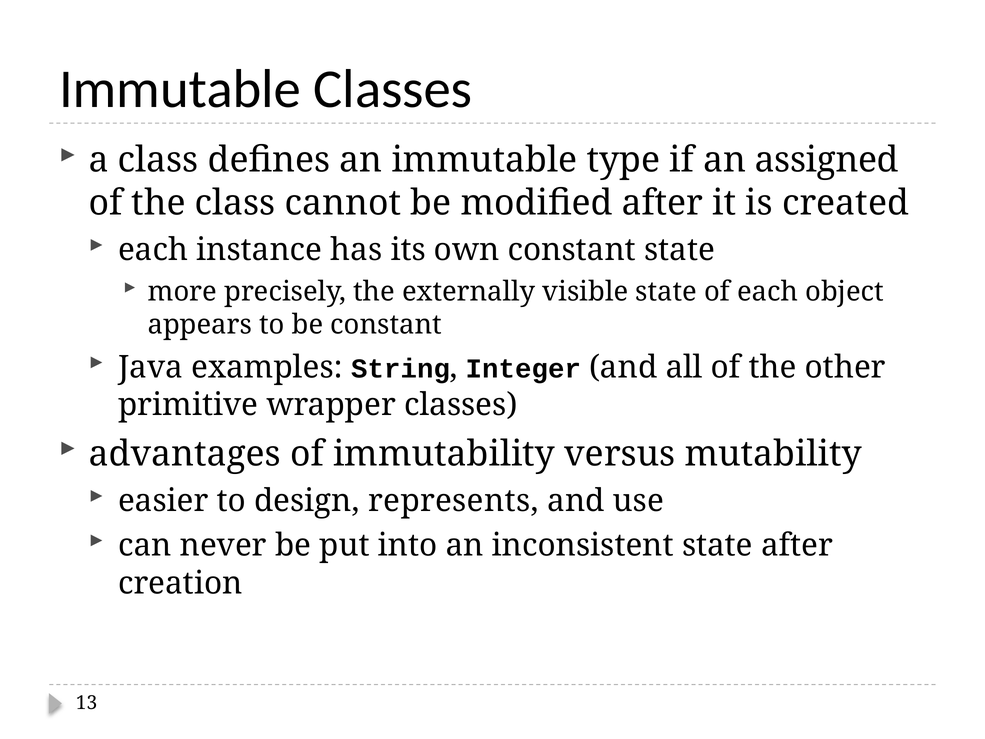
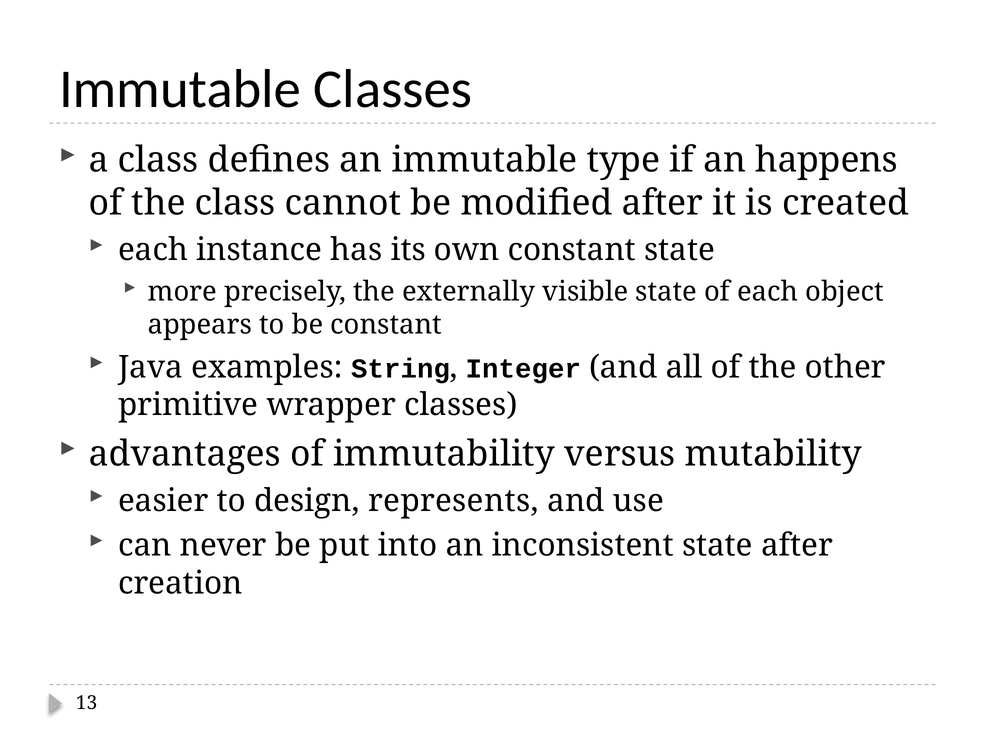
assigned: assigned -> happens
